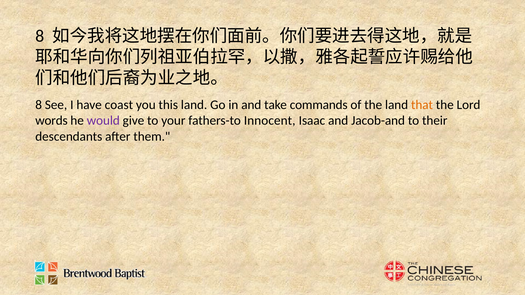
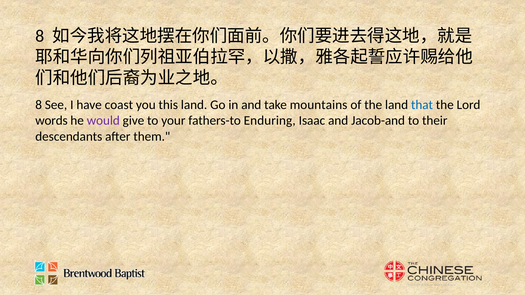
commands: commands -> mountains
that colour: orange -> blue
Innocent: Innocent -> Enduring
